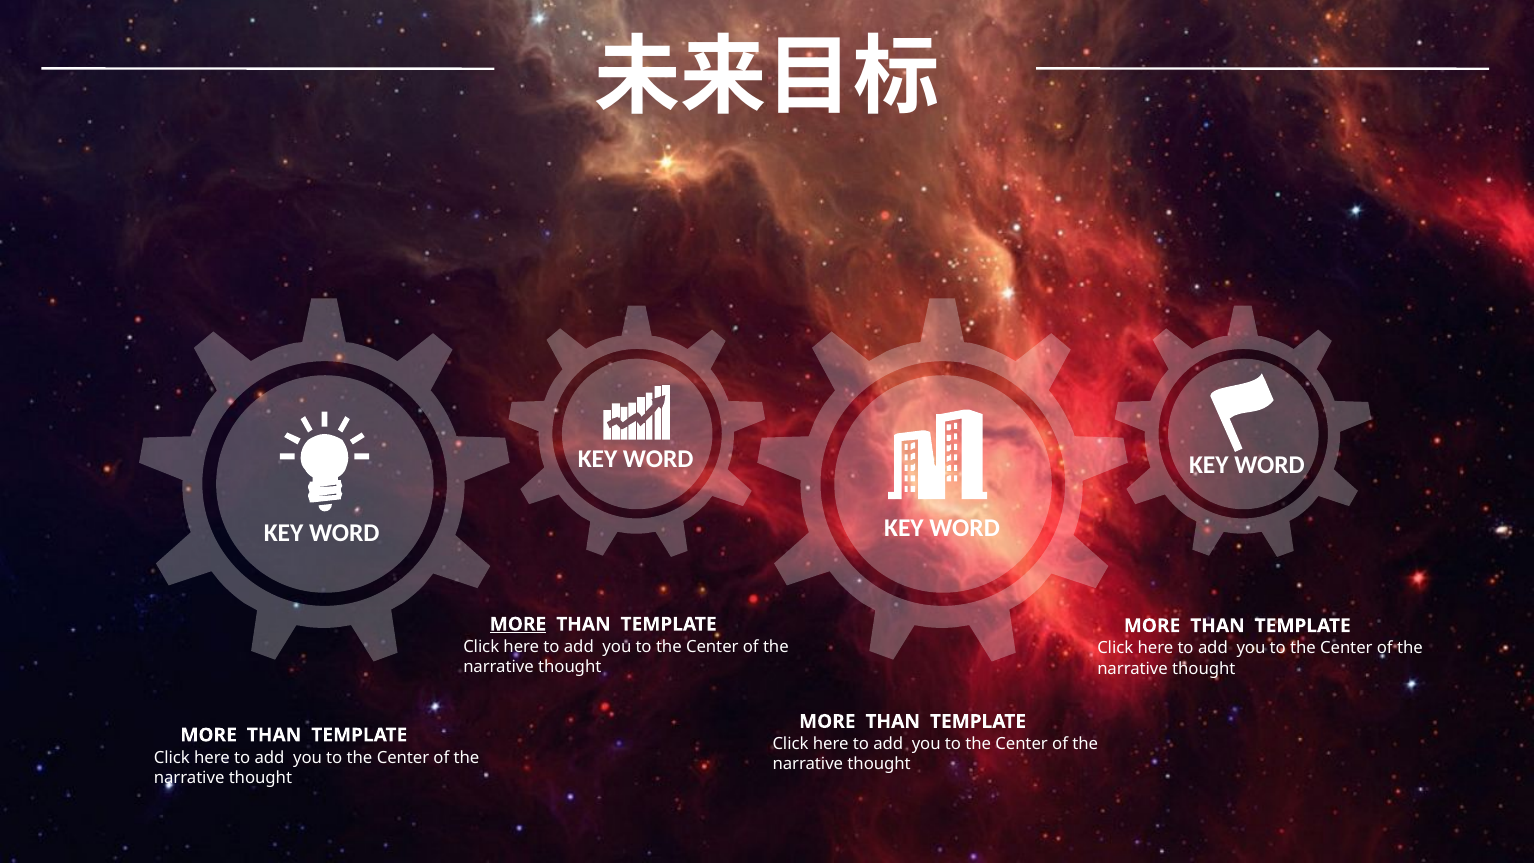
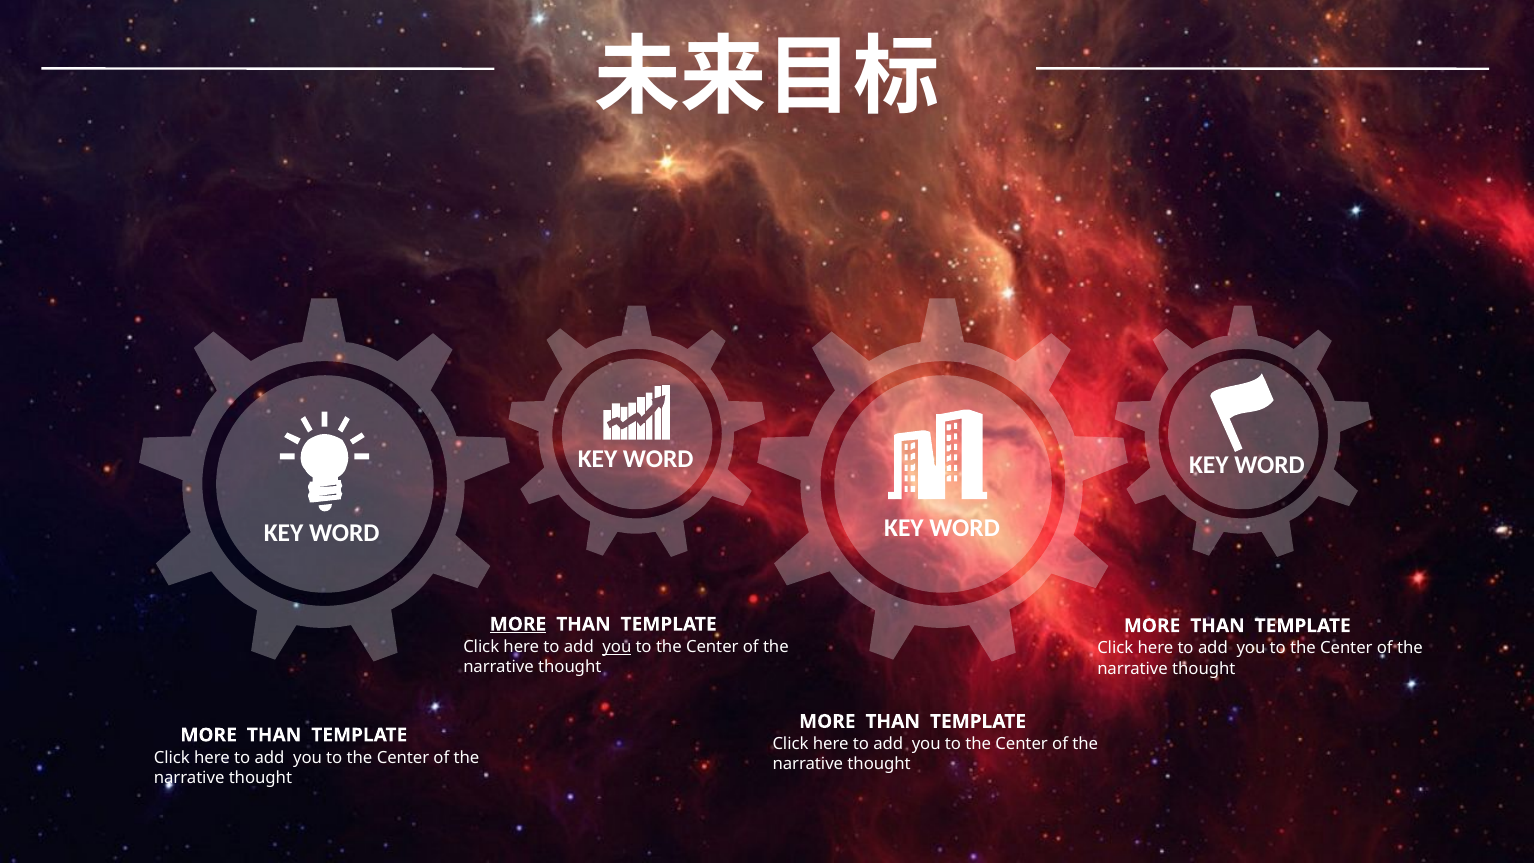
you at (617, 647) underline: none -> present
